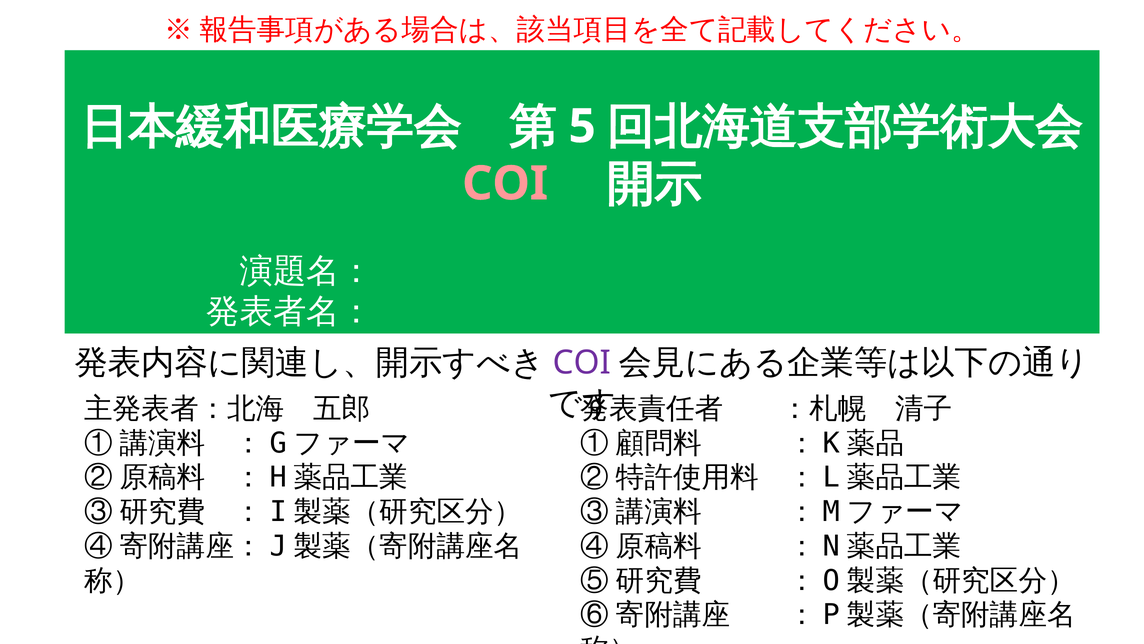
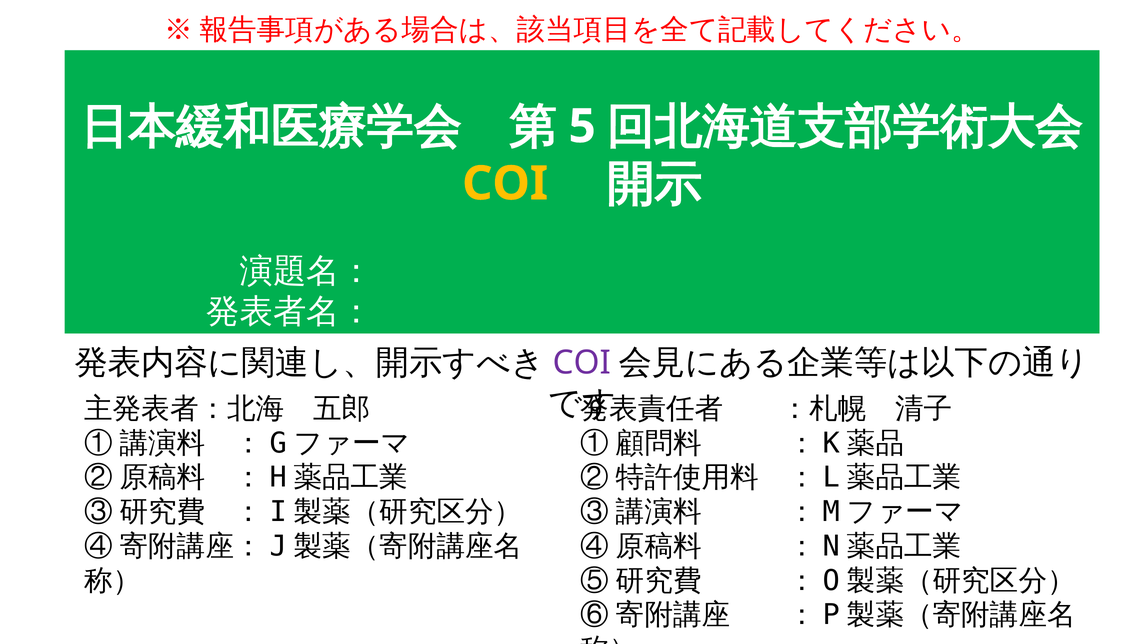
COI at (505, 184) colour: pink -> yellow
